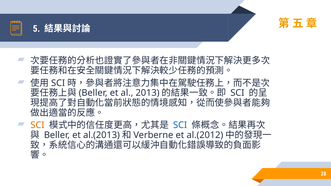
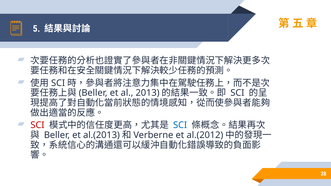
SCI at (37, 125) colour: orange -> red
